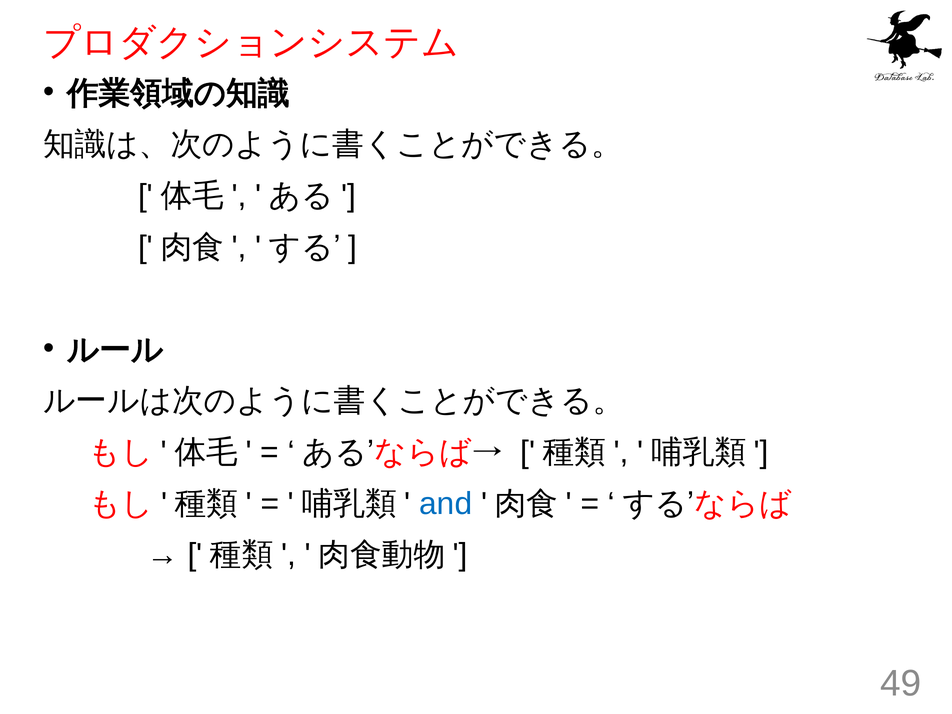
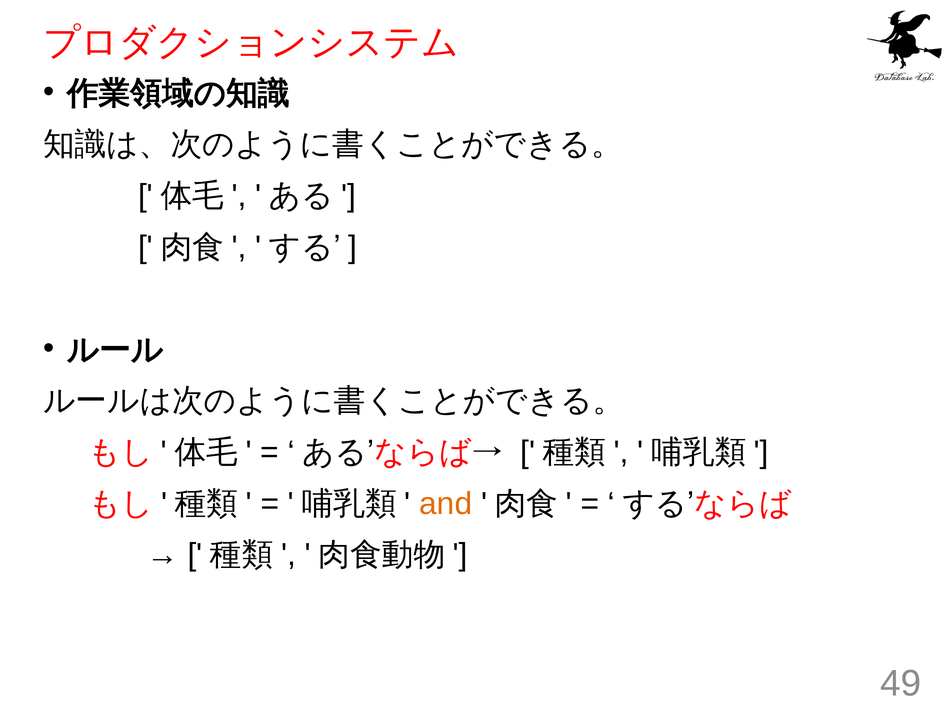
and colour: blue -> orange
